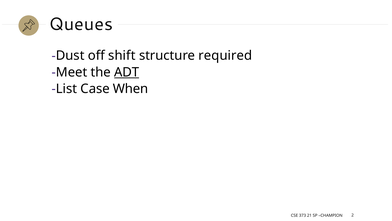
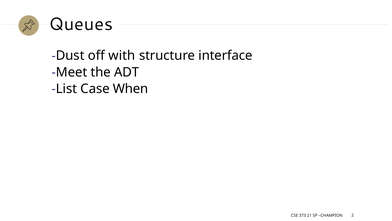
shift: shift -> with
required: required -> interface
ADT underline: present -> none
